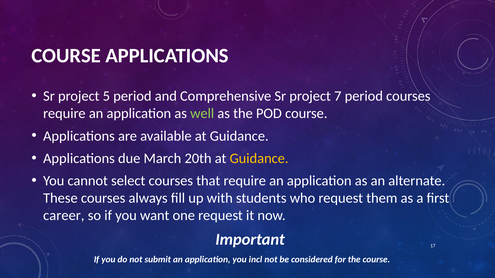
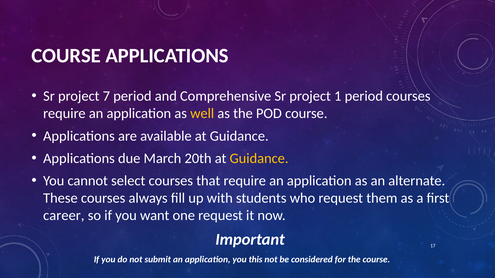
5: 5 -> 7
7: 7 -> 1
well colour: light green -> yellow
incl: incl -> this
